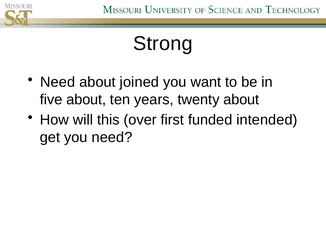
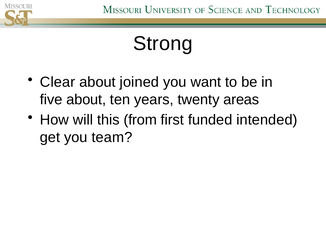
Need at (58, 82): Need -> Clear
twenty about: about -> areas
over: over -> from
you need: need -> team
